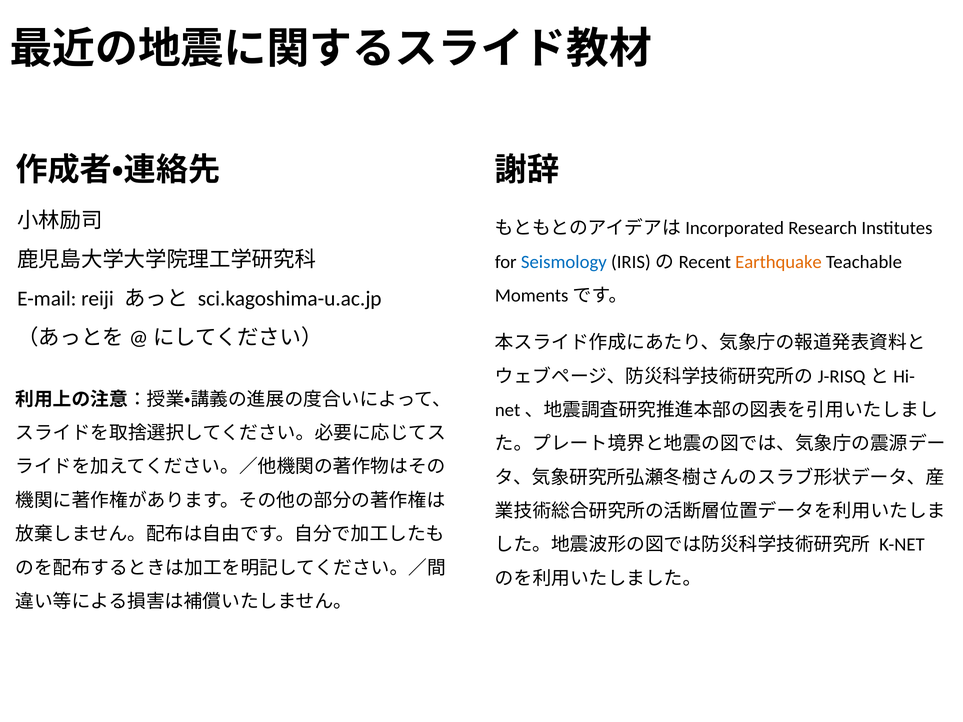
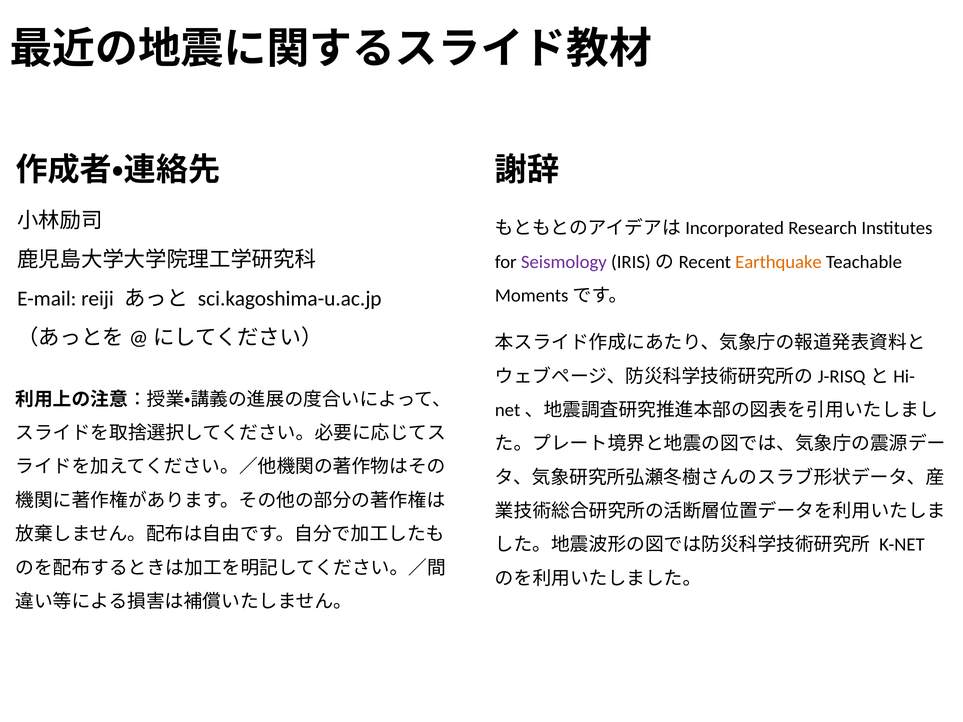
Seismology colour: blue -> purple
